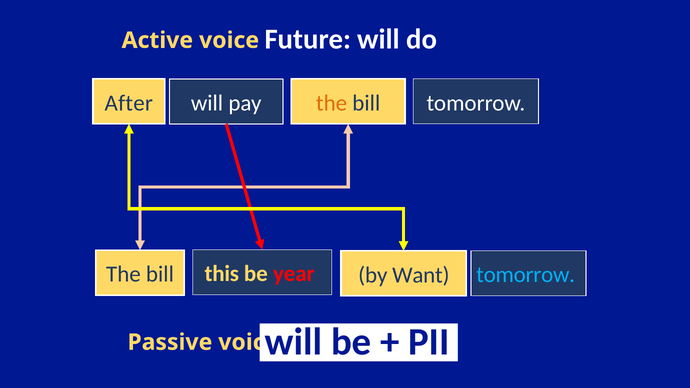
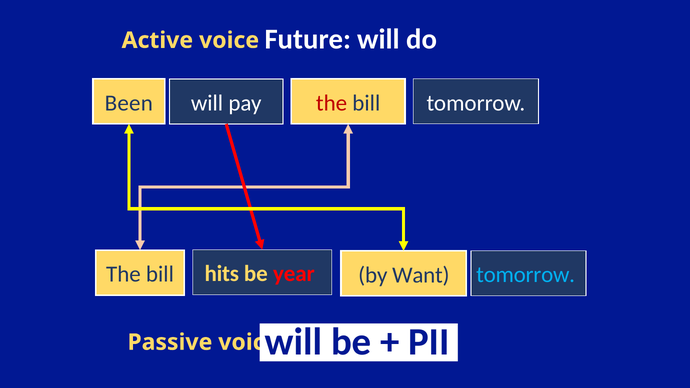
After: After -> Been
the at (332, 103) colour: orange -> red
this: this -> hits
